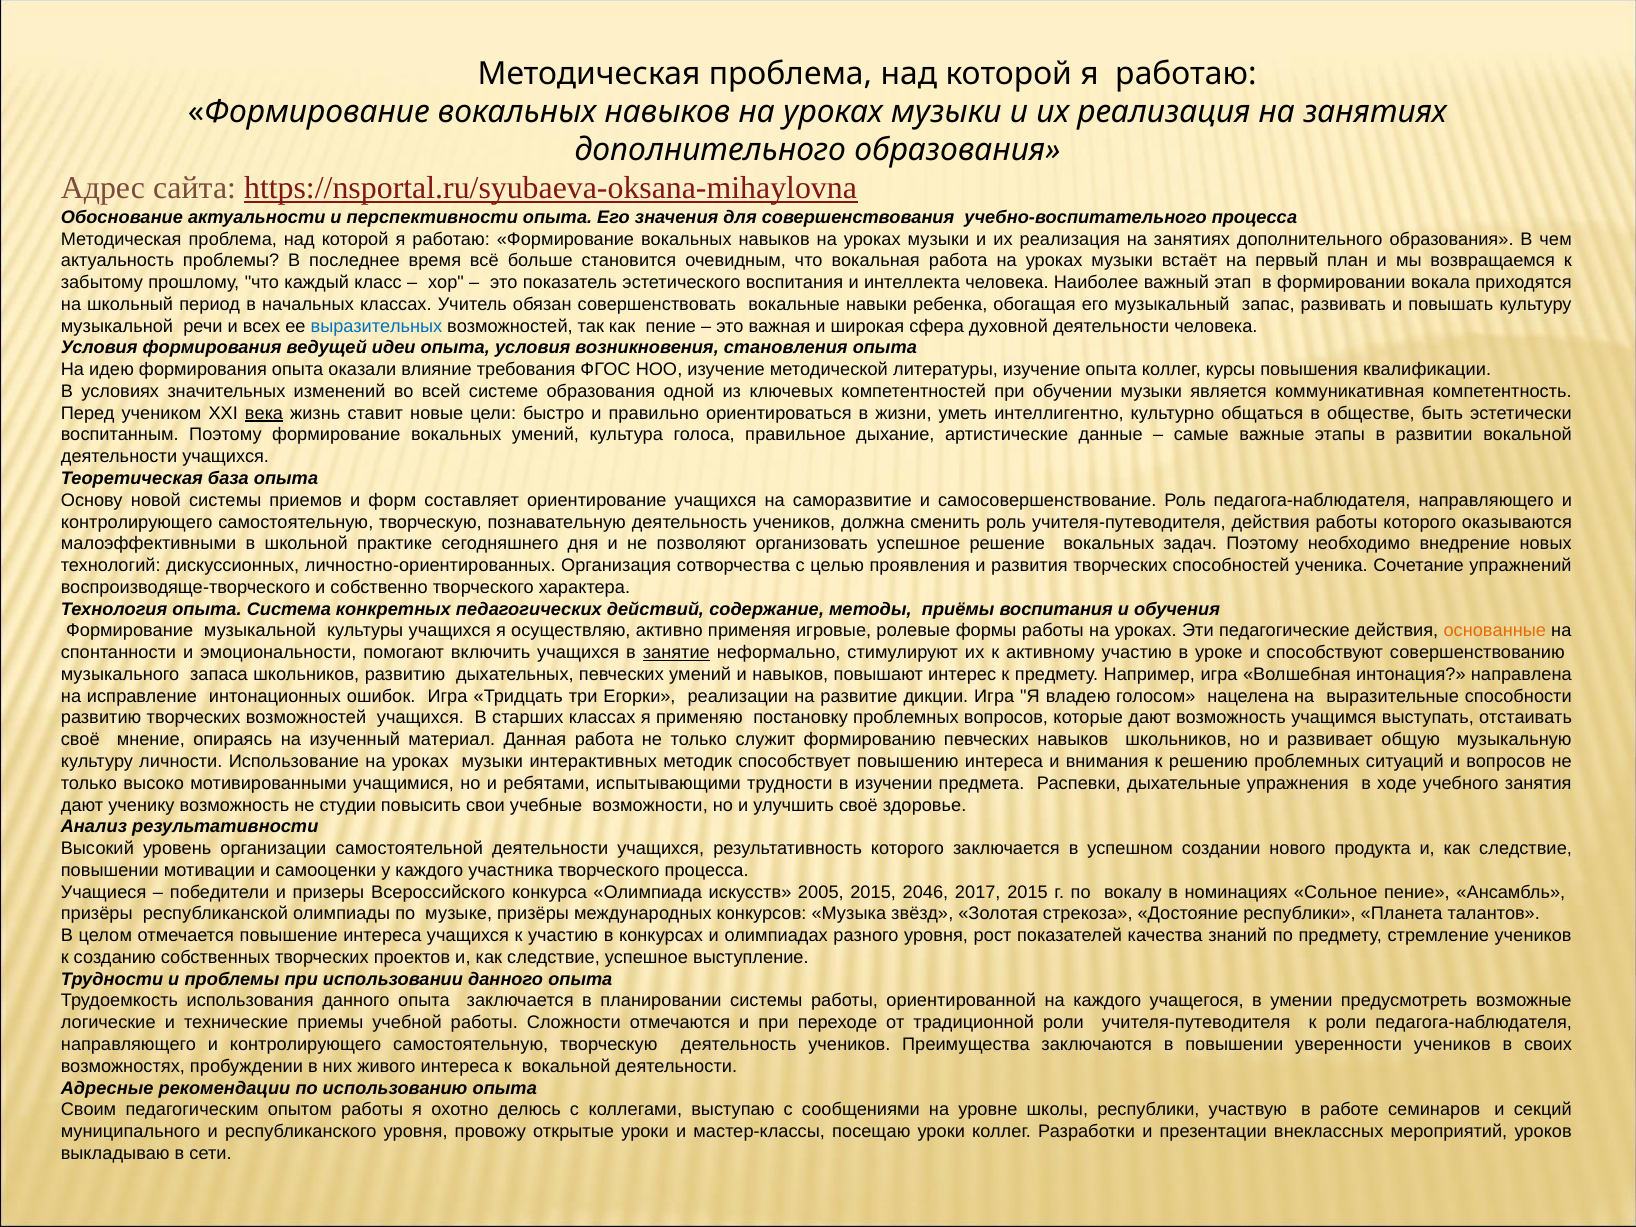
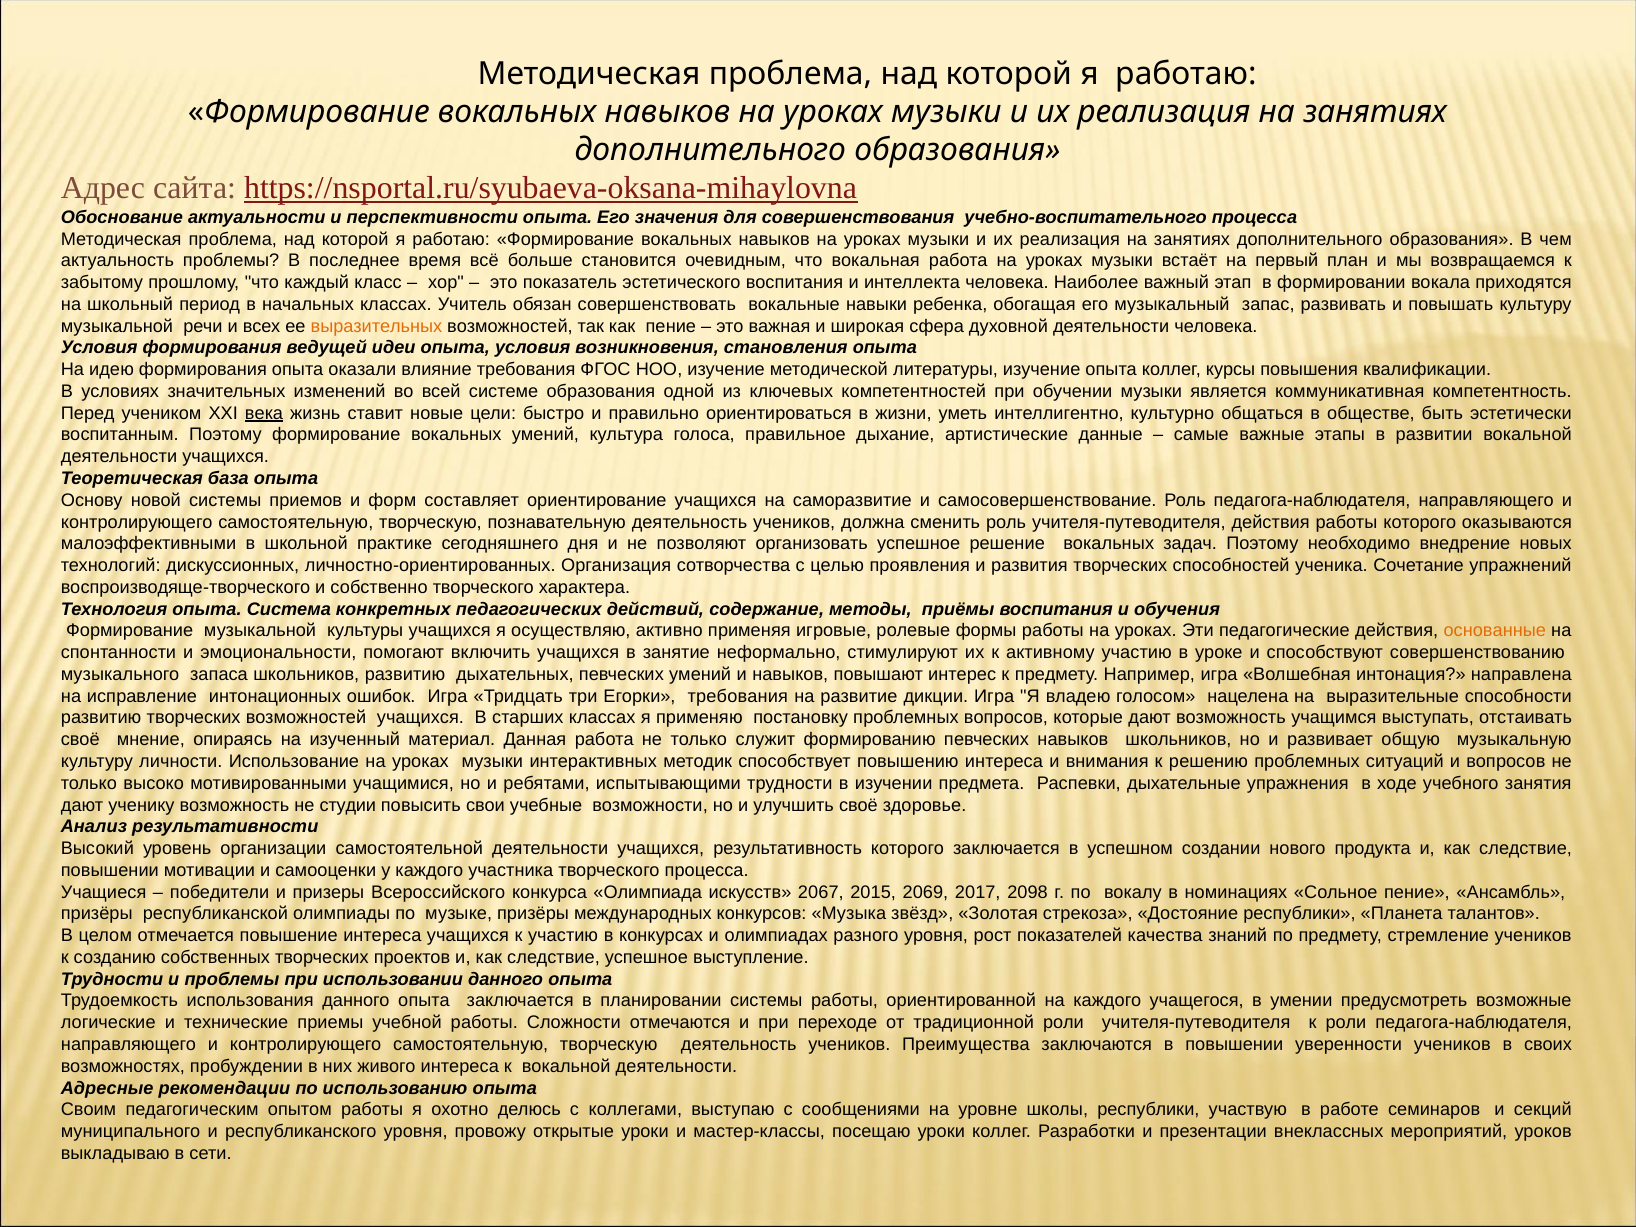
выразительных colour: blue -> orange
занятие underline: present -> none
Егорки реализации: реализации -> требования
2005: 2005 -> 2067
2046: 2046 -> 2069
2017 2015: 2015 -> 2098
